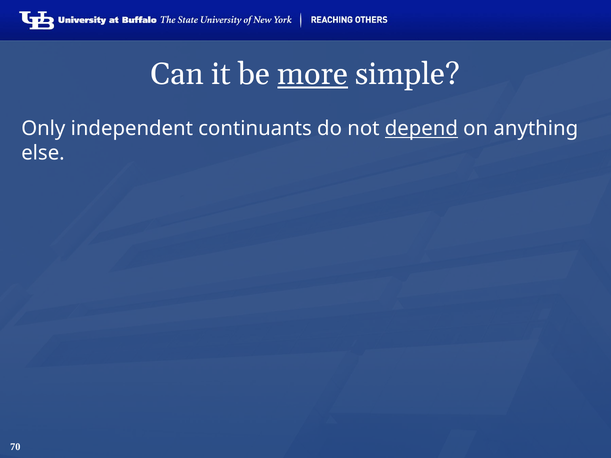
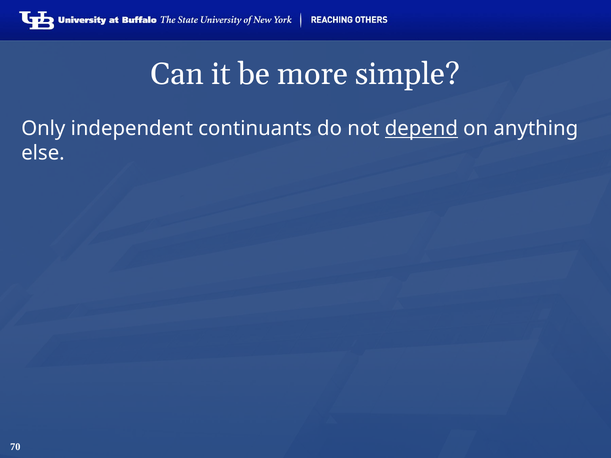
more underline: present -> none
